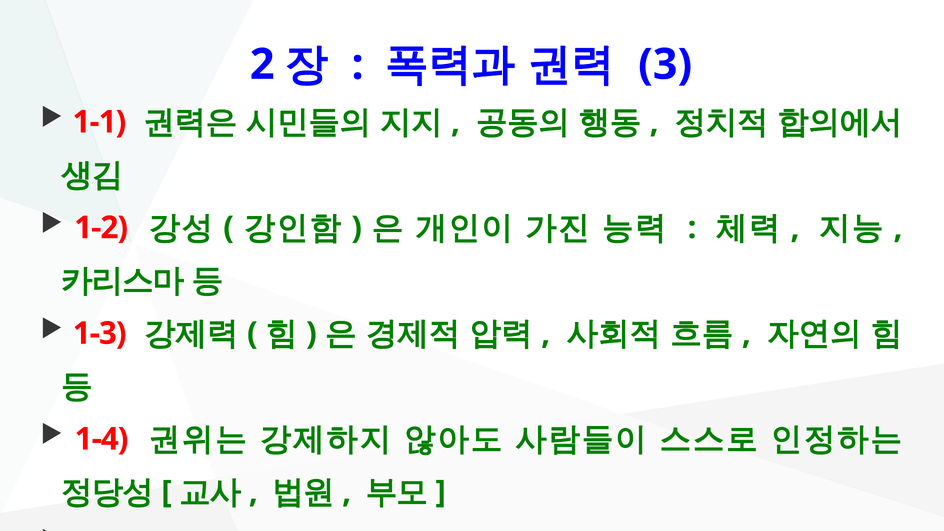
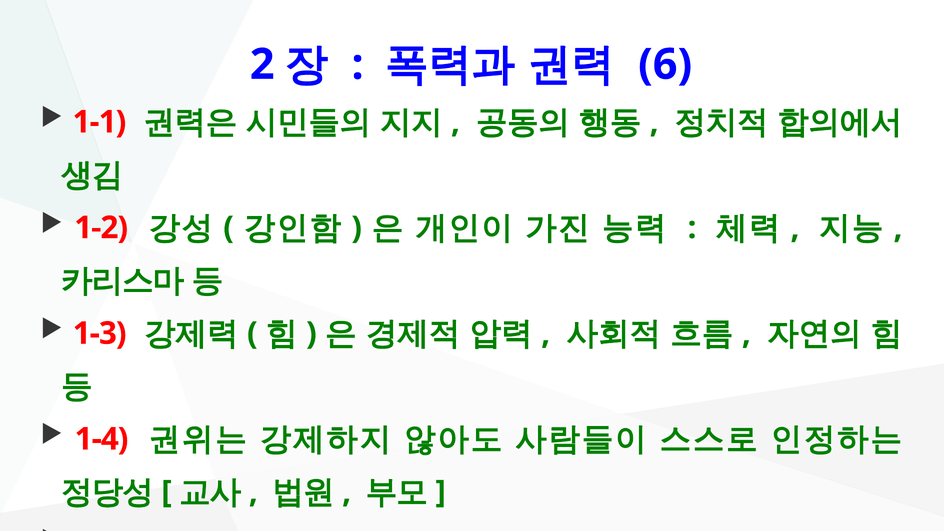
3: 3 -> 6
